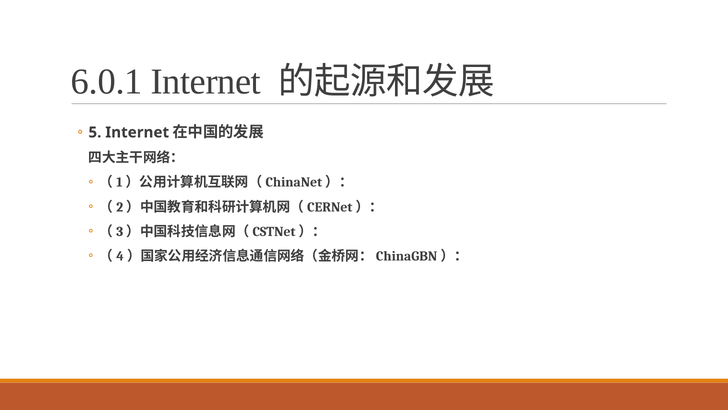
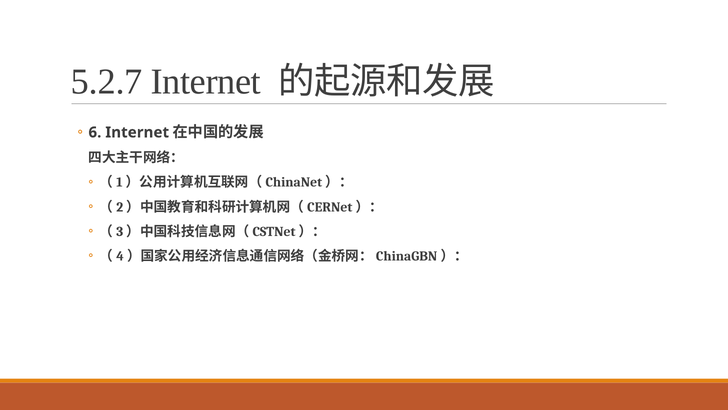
6.0.1: 6.0.1 -> 5.2.7
5: 5 -> 6
